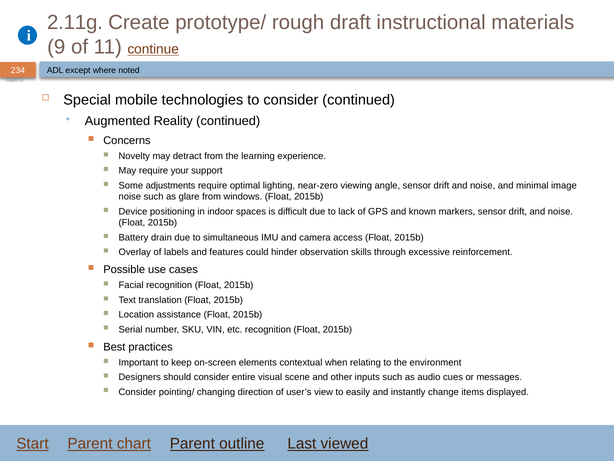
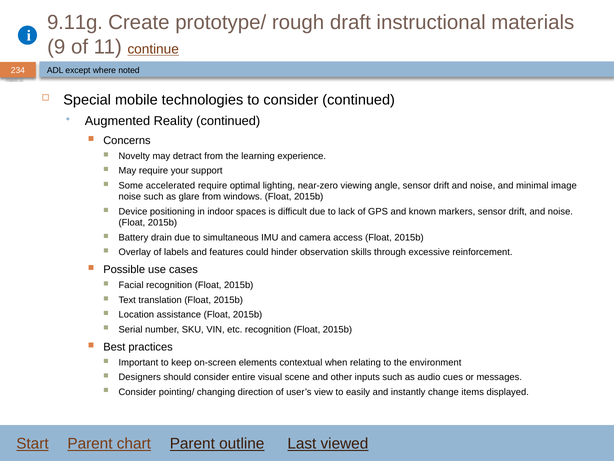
2.11g: 2.11g -> 9.11g
adjustments: adjustments -> accelerated
